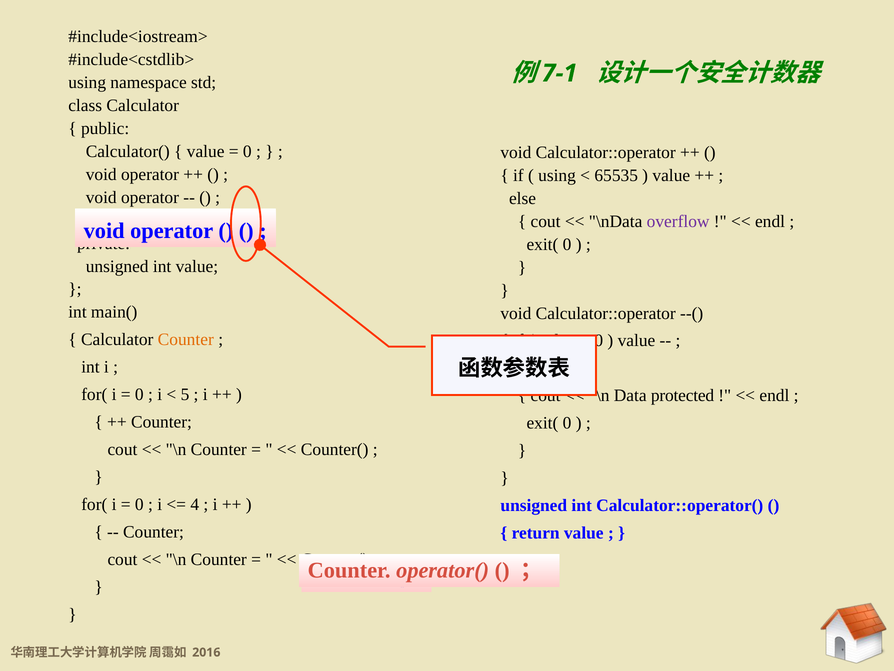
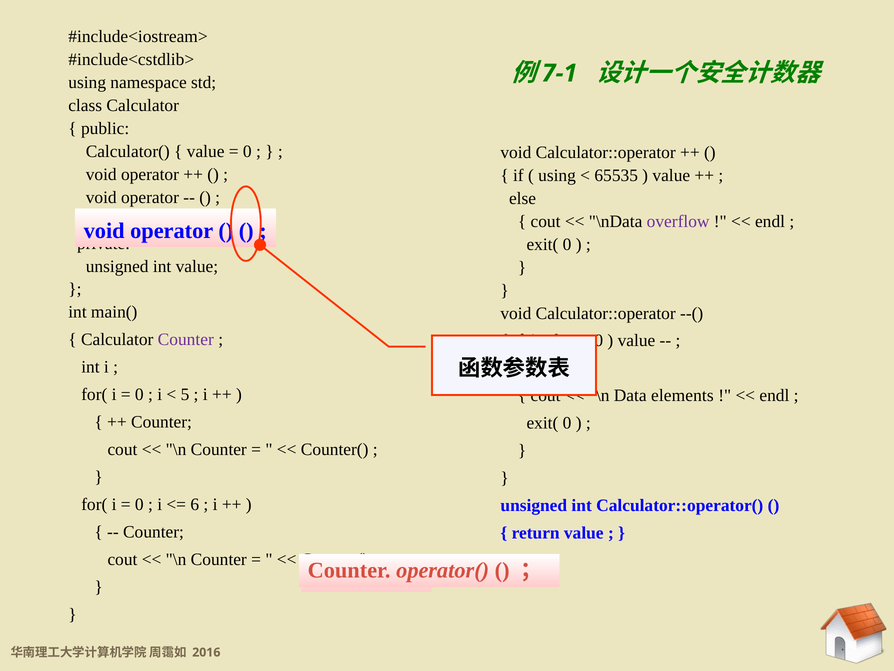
Counter at (186, 339) colour: orange -> purple
protected: protected -> elements
4: 4 -> 6
